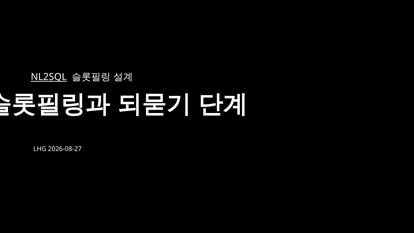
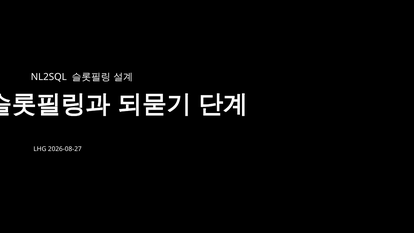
NL2SQL underline: present -> none
